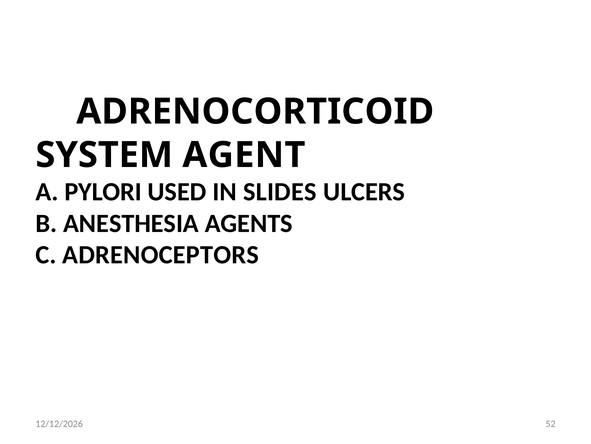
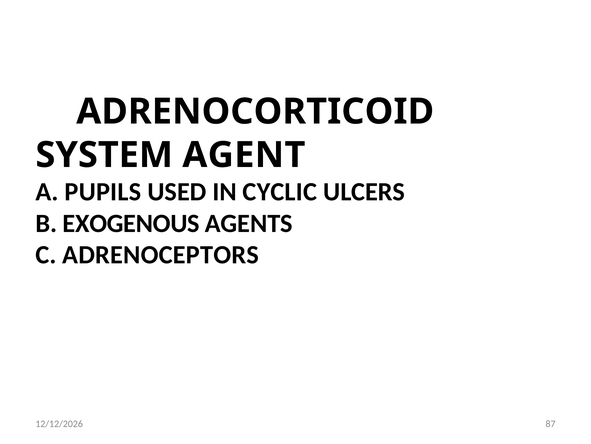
PYLORI: PYLORI -> PUPILS
SLIDES: SLIDES -> CYCLIC
ANESTHESIA: ANESTHESIA -> EXOGENOUS
52: 52 -> 87
